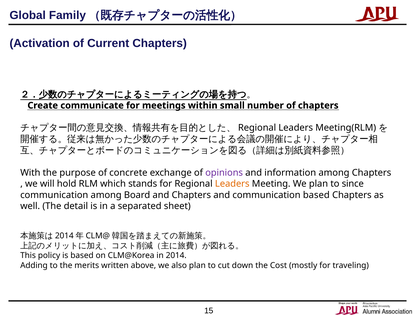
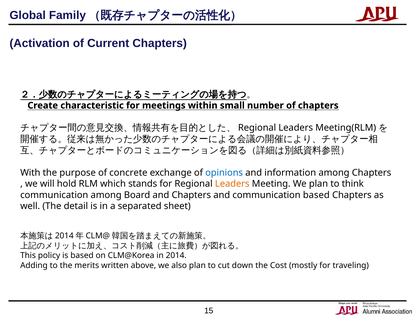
communicate: communicate -> characteristic
opinions colour: purple -> blue
since: since -> think
